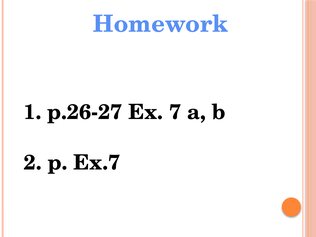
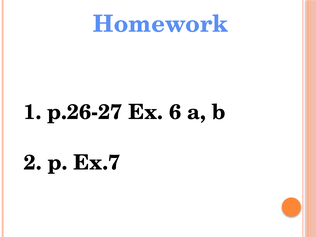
7: 7 -> 6
